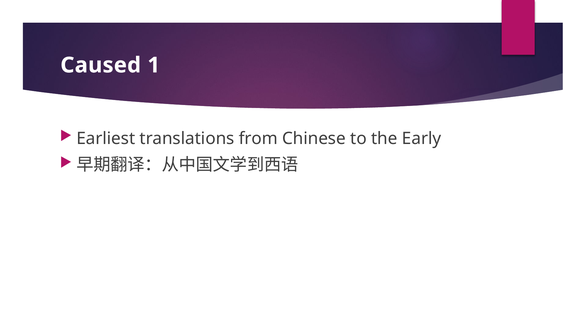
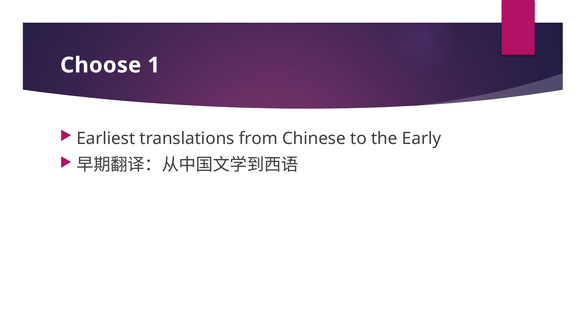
Caused: Caused -> Choose
